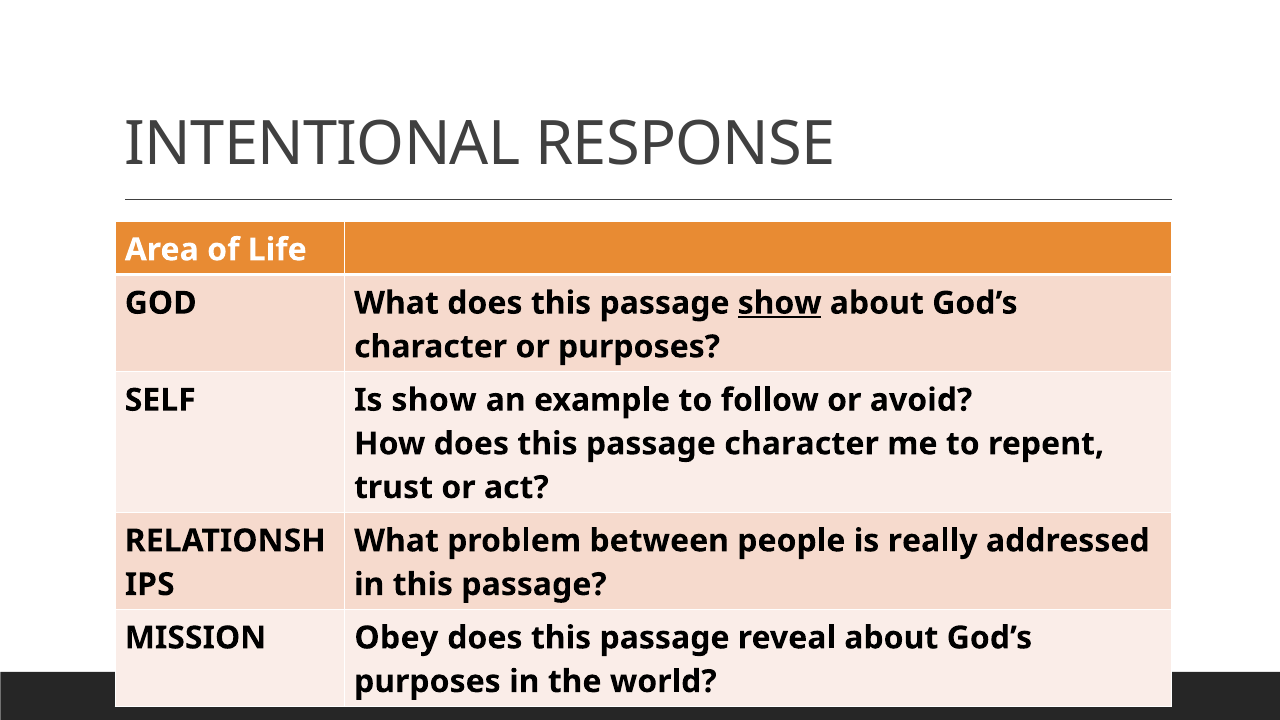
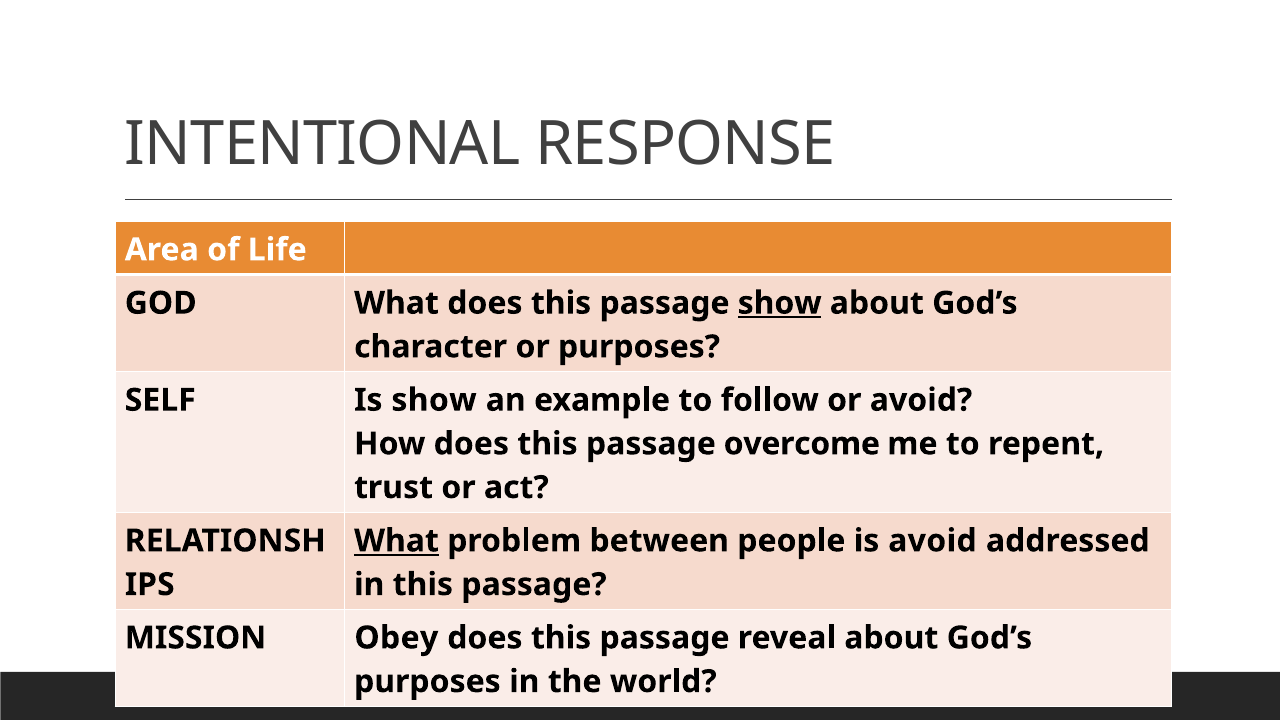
passage character: character -> overcome
What at (396, 541) underline: none -> present
is really: really -> avoid
